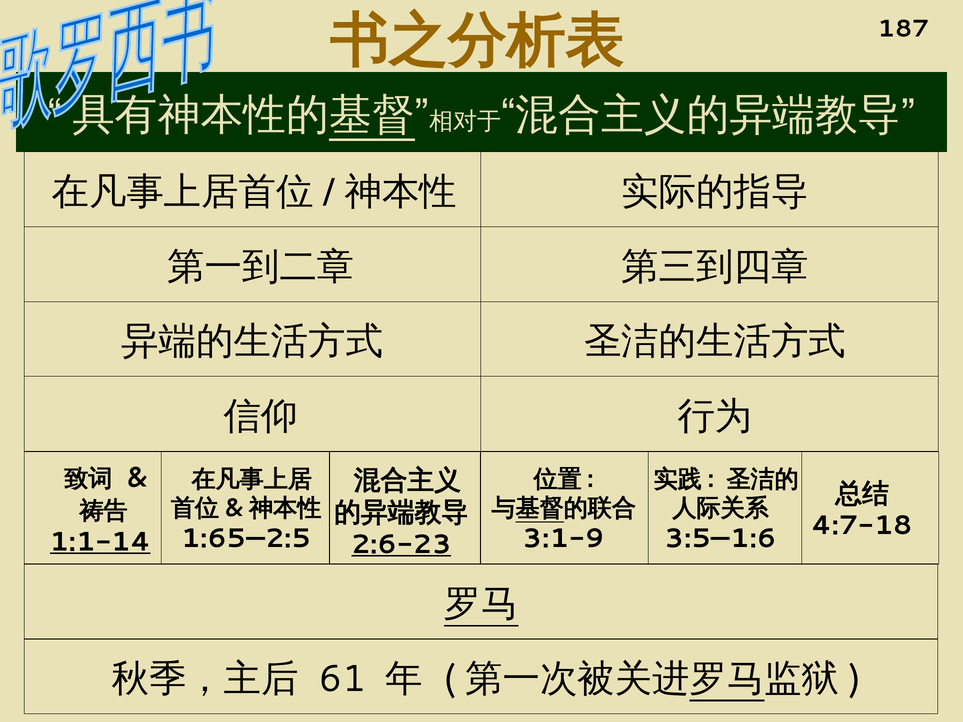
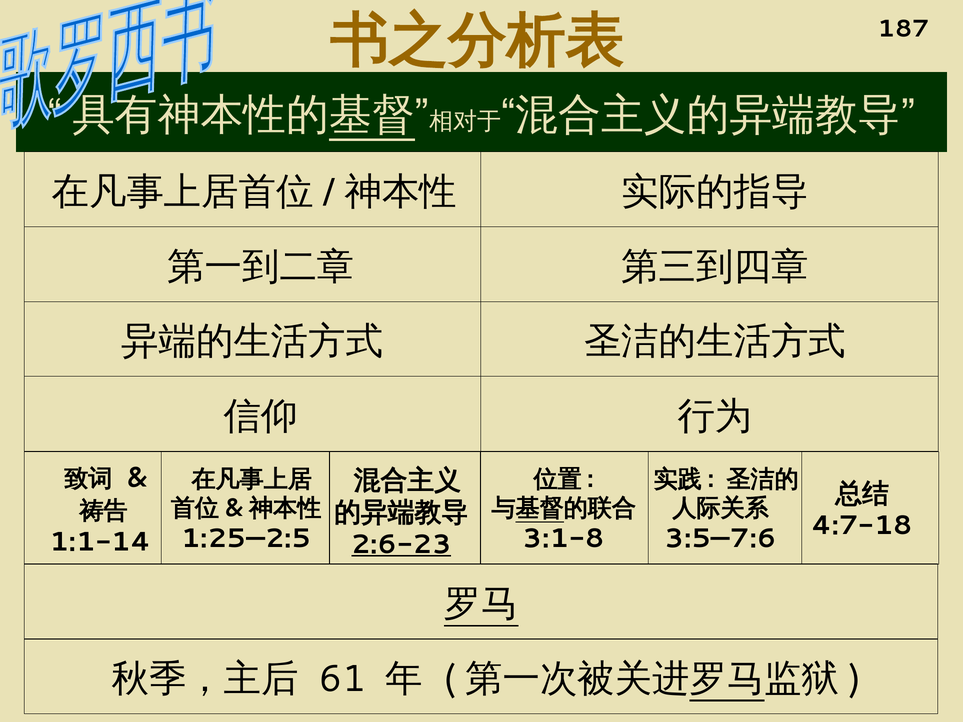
1:65—2:5: 1:65—2:5 -> 1:25—2:5
3:1-9: 3:1-9 -> 3:1-8
3:5—1:6: 3:5—1:6 -> 3:5—7:6
1:1-14 underline: present -> none
